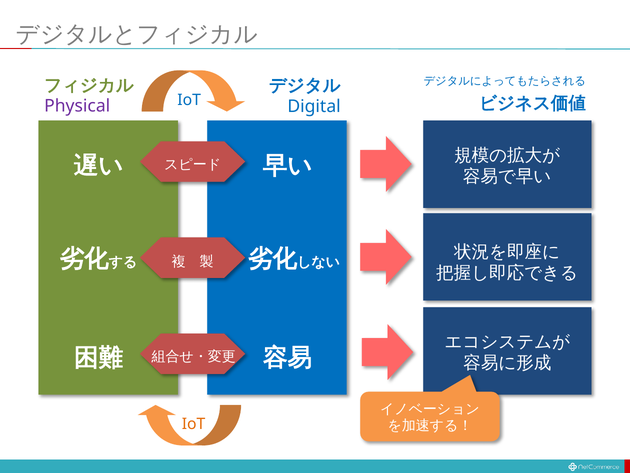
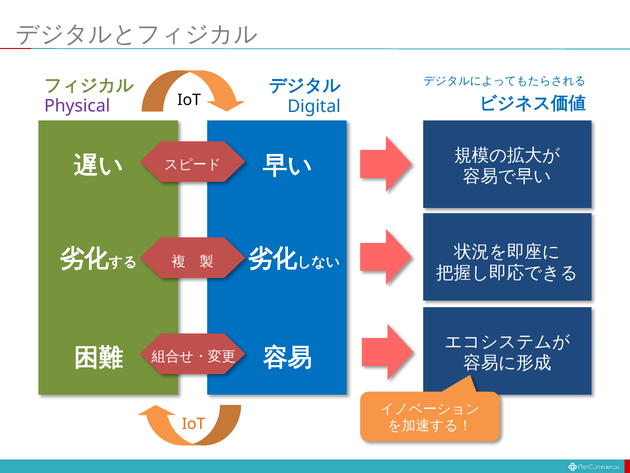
IoT at (189, 100) colour: blue -> black
